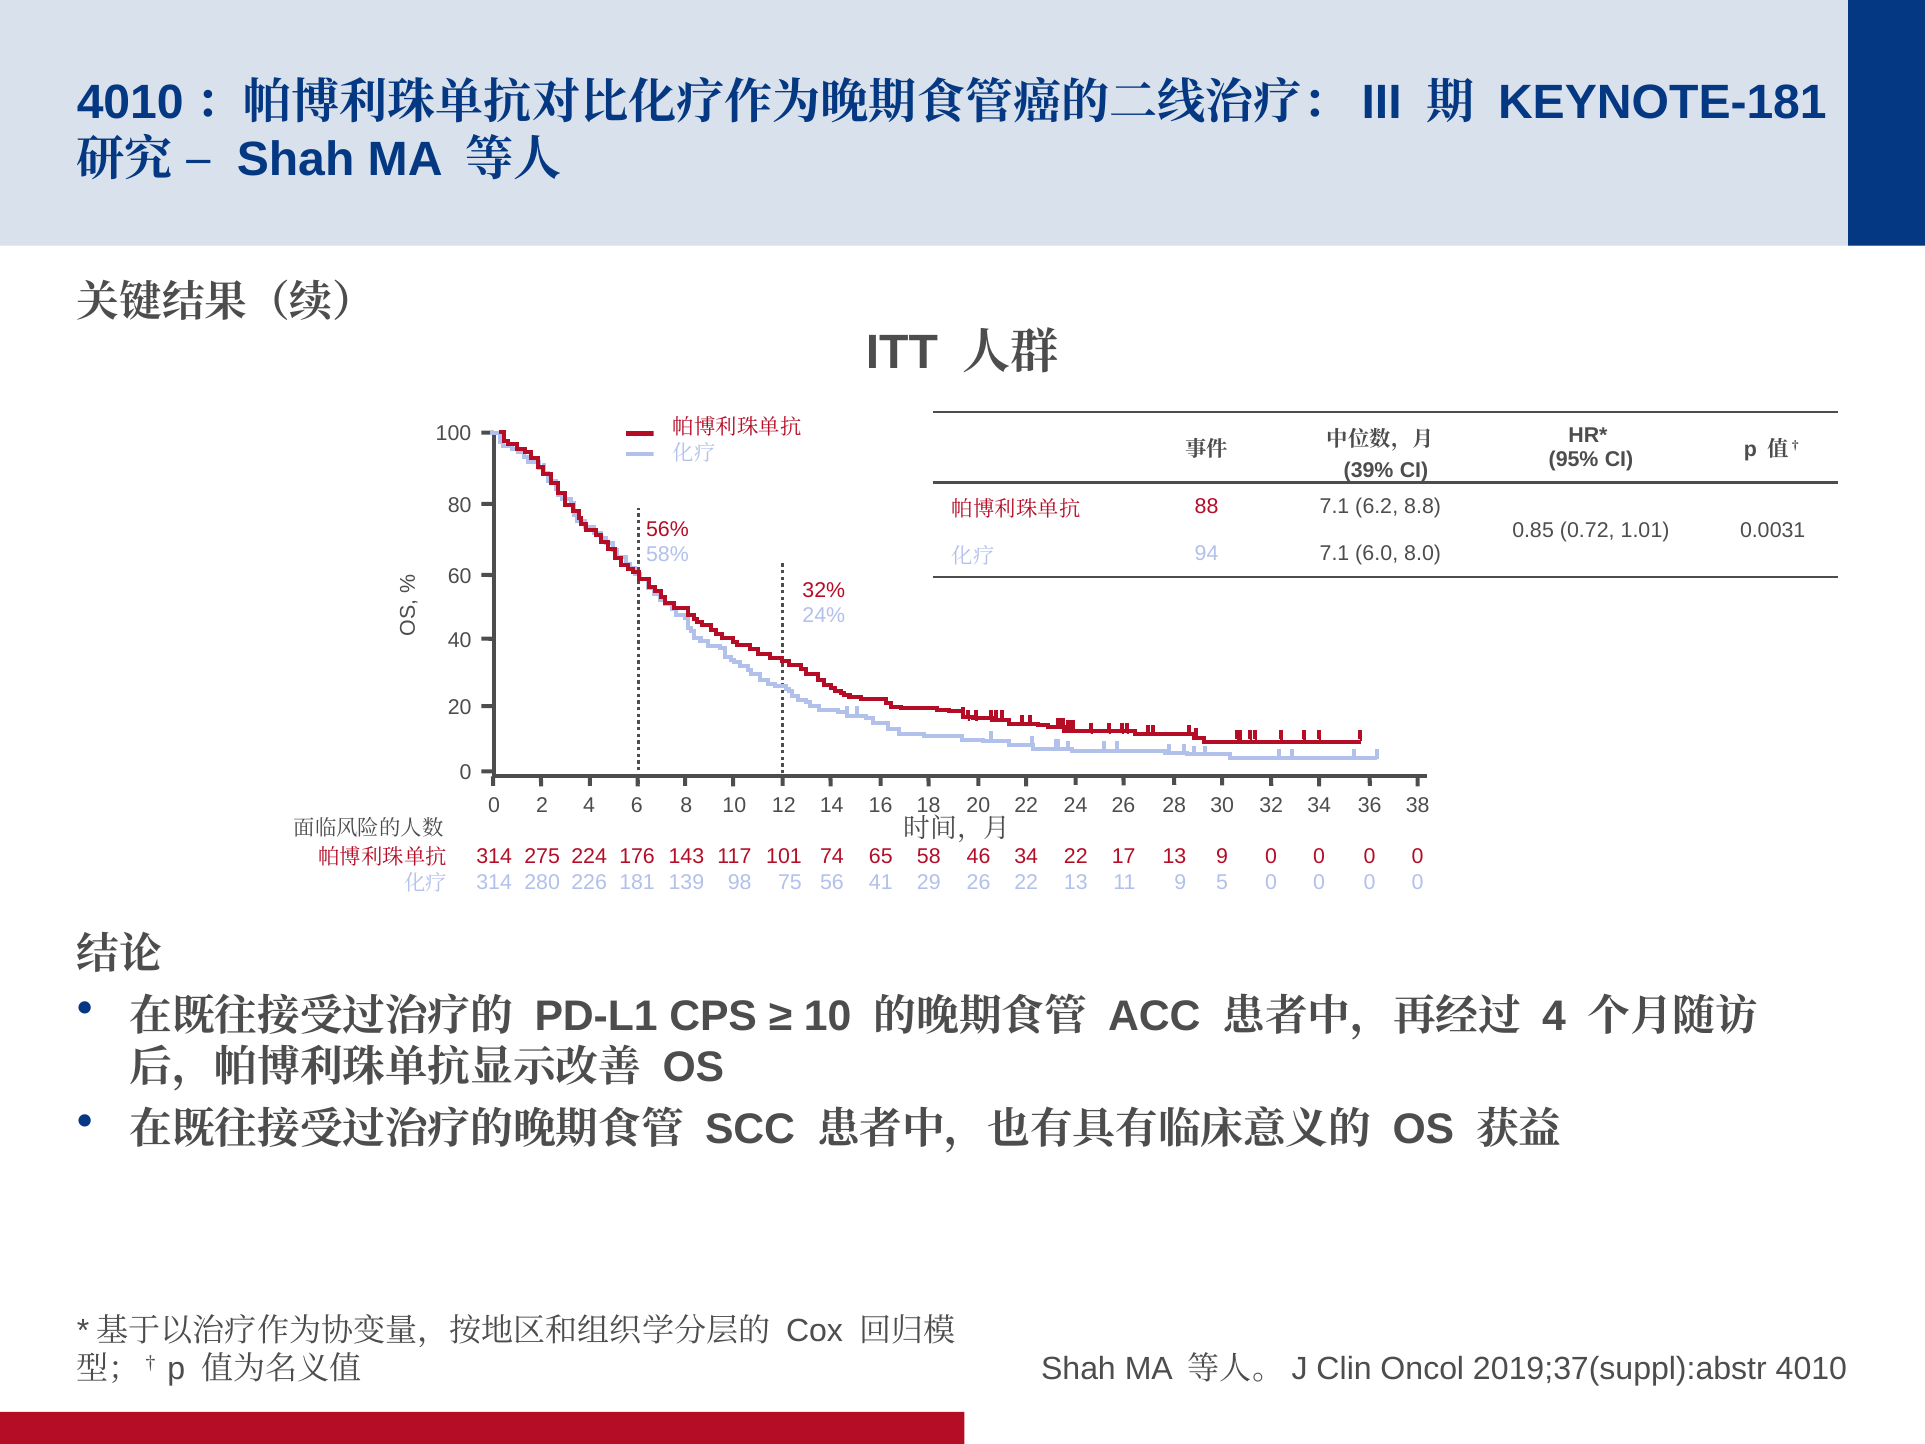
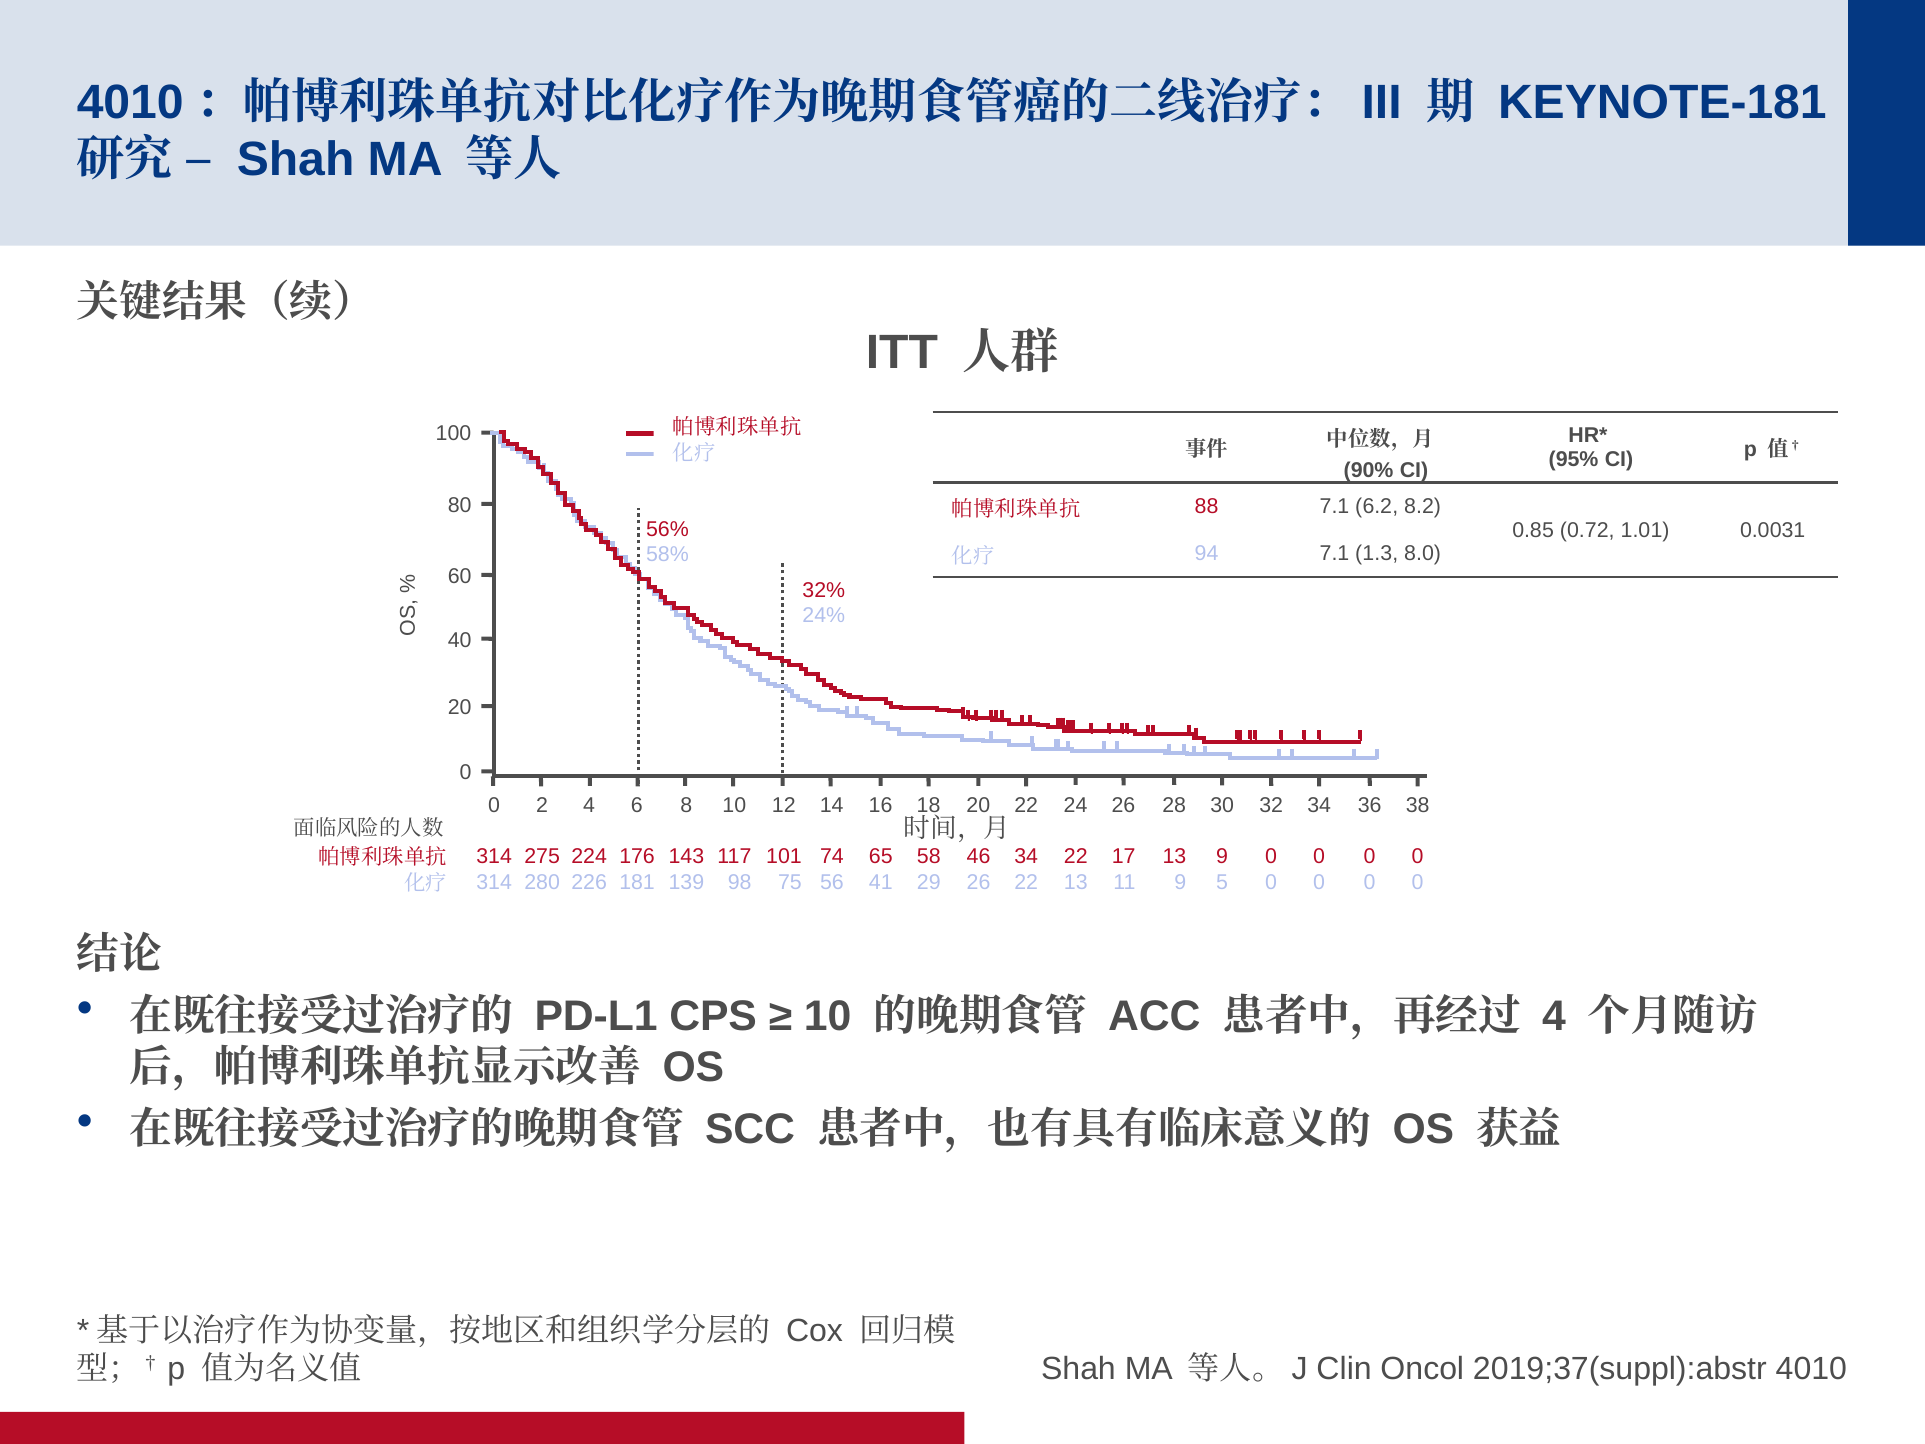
39%: 39% -> 90%
8.8: 8.8 -> 8.2
6.0: 6.0 -> 1.3
